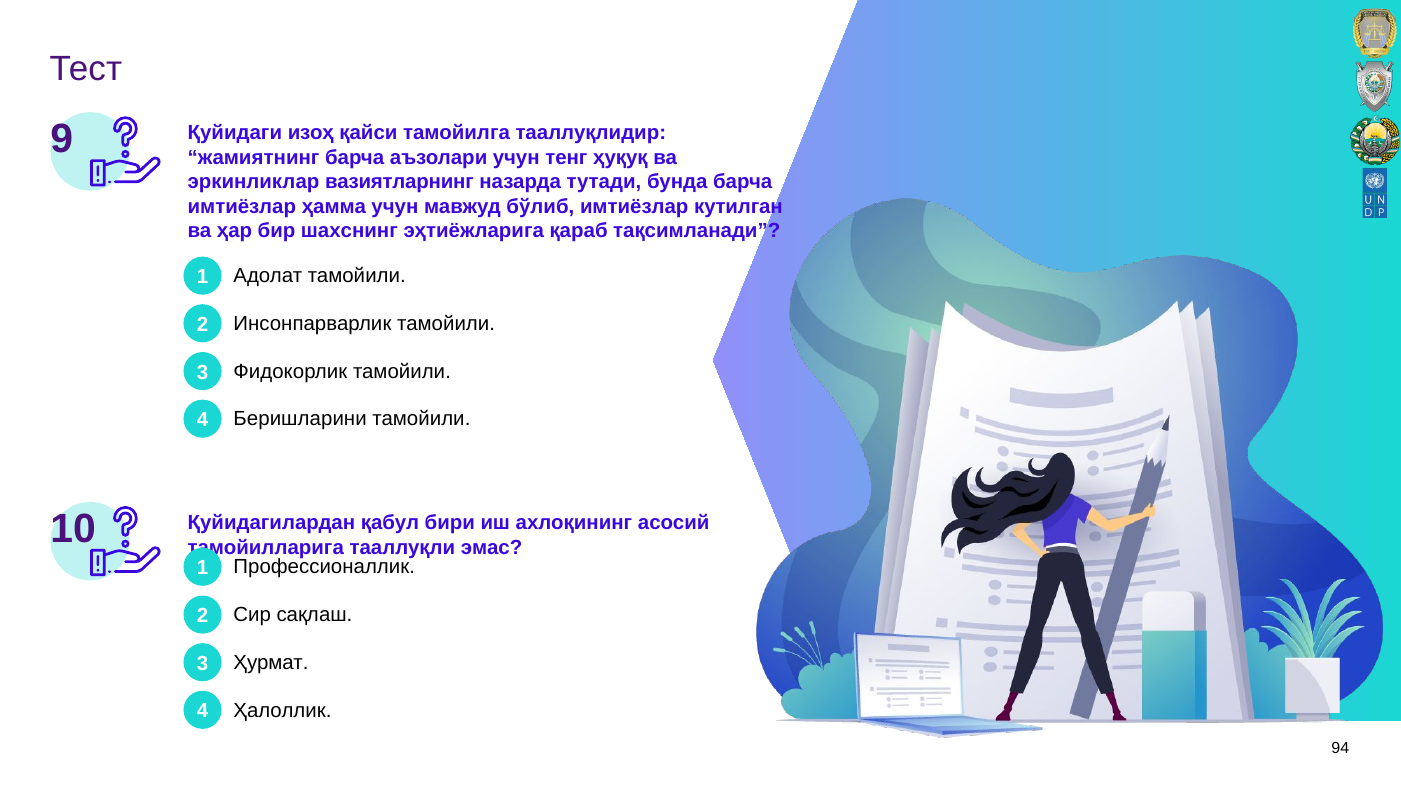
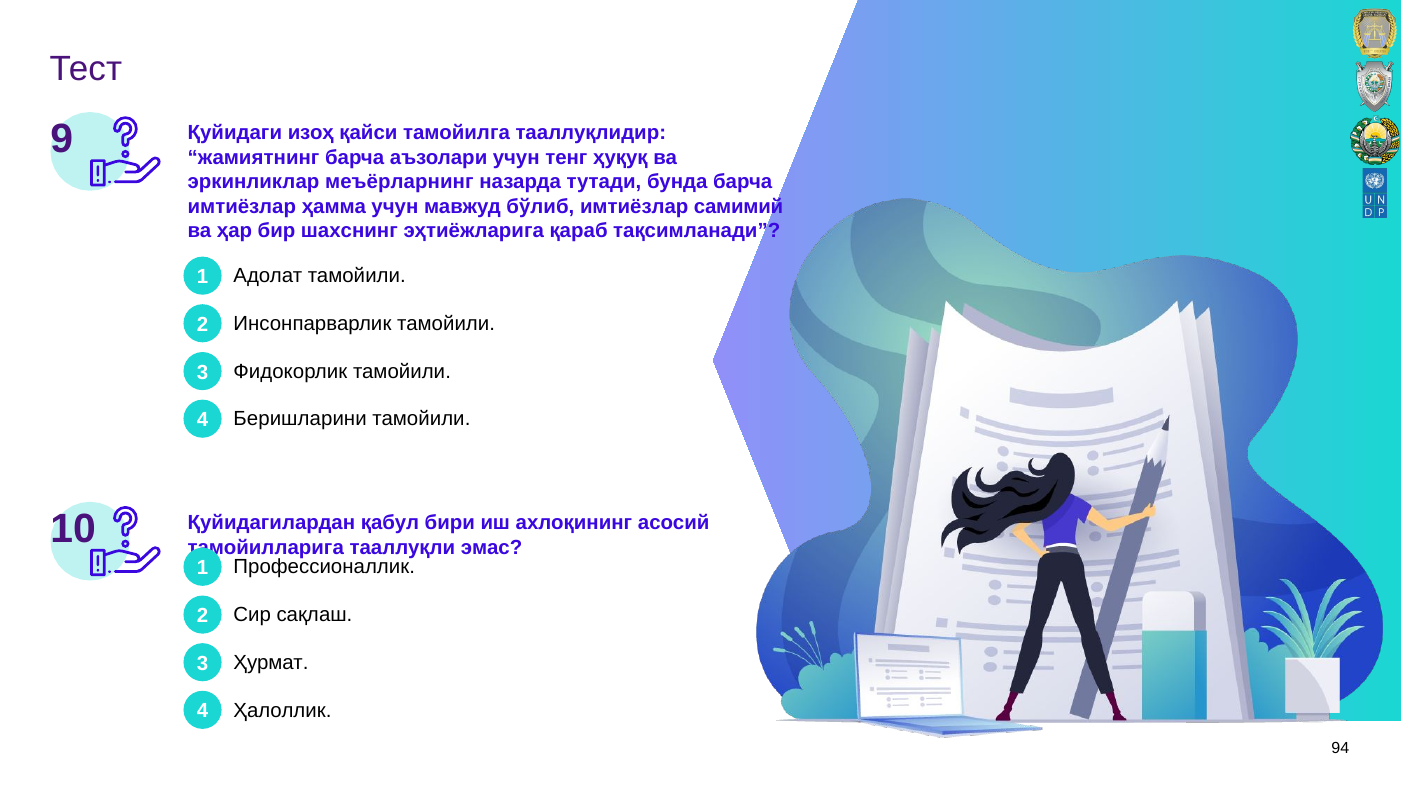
вазиятларнинг: вазиятларнинг -> мeъёрларнинг
кутилган: кутилган -> самимий
